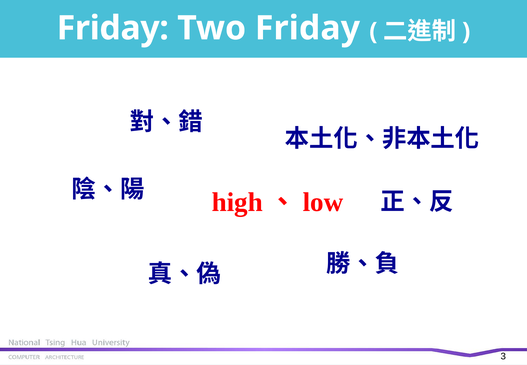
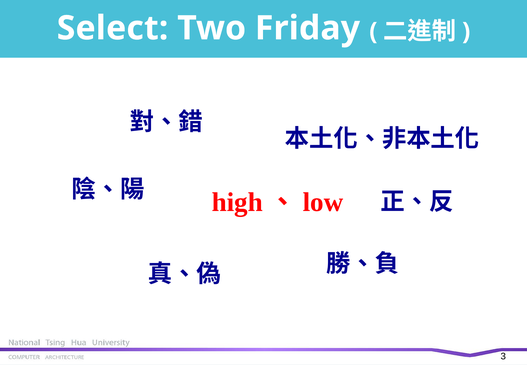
Friday at (113, 28): Friday -> Select
